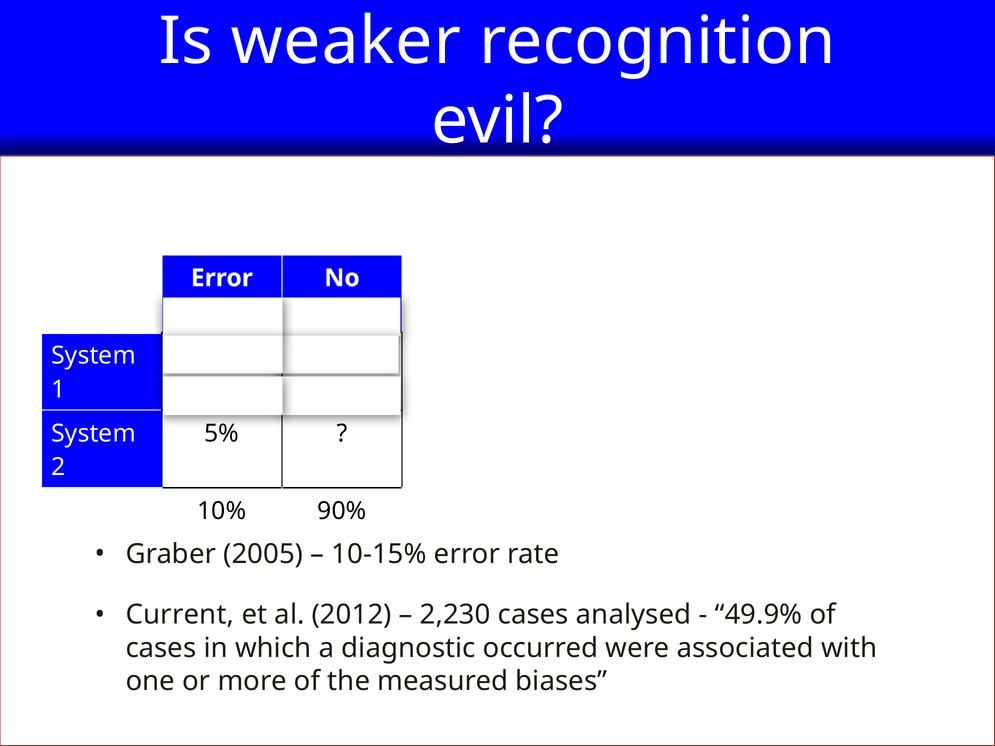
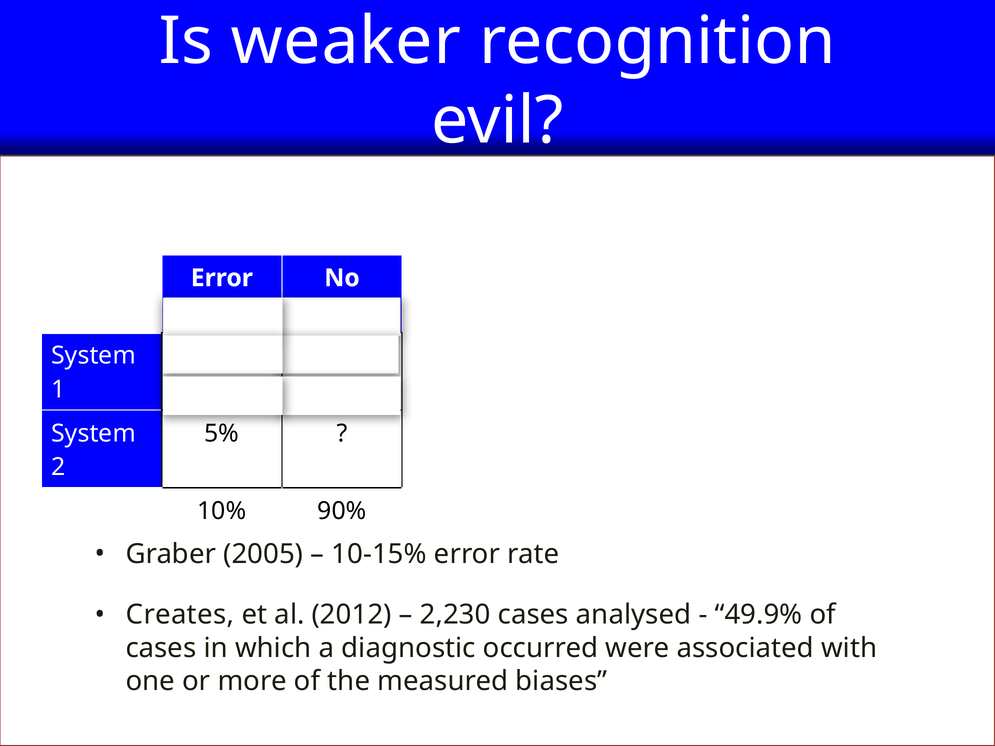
Current: Current -> Creates
